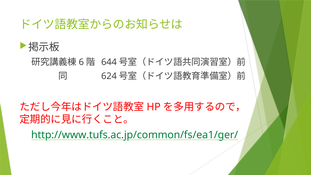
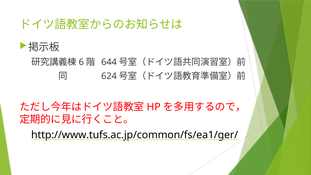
http://www.tufs.ac.jp/common/fs/ea1/ger/ colour: green -> black
